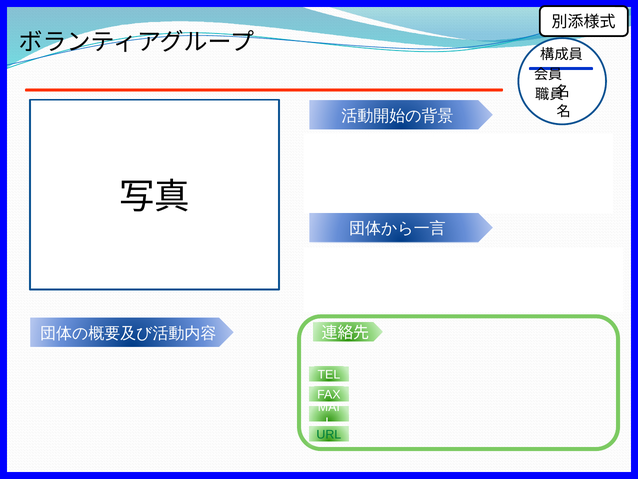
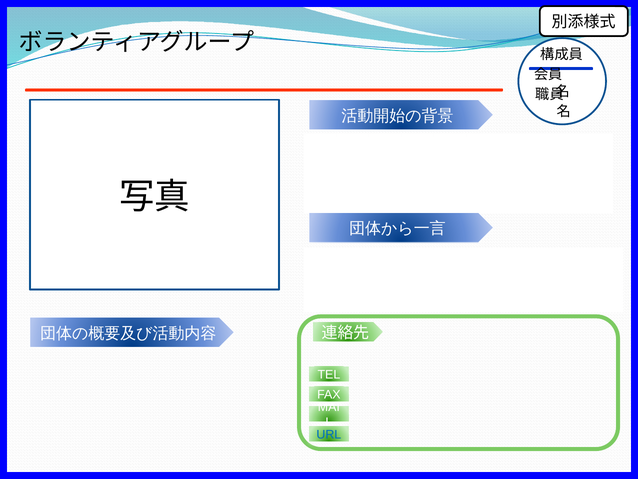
URL colour: green -> blue
